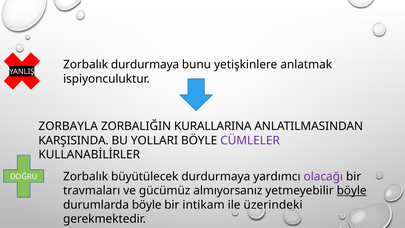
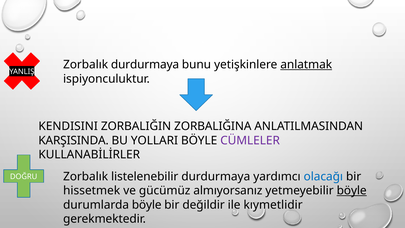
anlatmak underline: none -> present
ZORBAYLA: ZORBAYLA -> KENDISINI
KURALLARINA: KURALLARINA -> ZORBALIĞINA
büyütülecek: büyütülecek -> listelenebilir
olacağı colour: purple -> blue
travmaları: travmaları -> hissetmek
intikam: intikam -> değildir
üzerindeki: üzerindeki -> kıymetlidir
